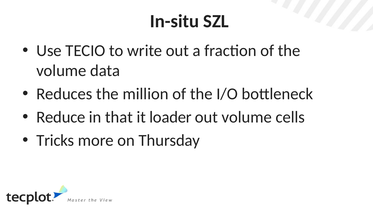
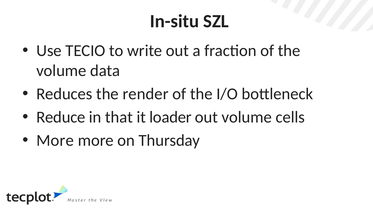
million: million -> render
Tricks at (55, 140): Tricks -> More
